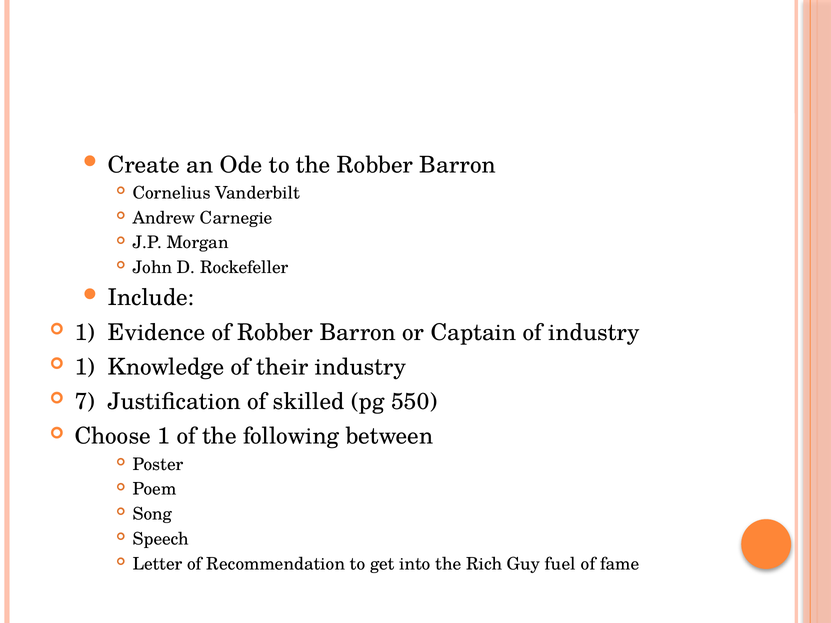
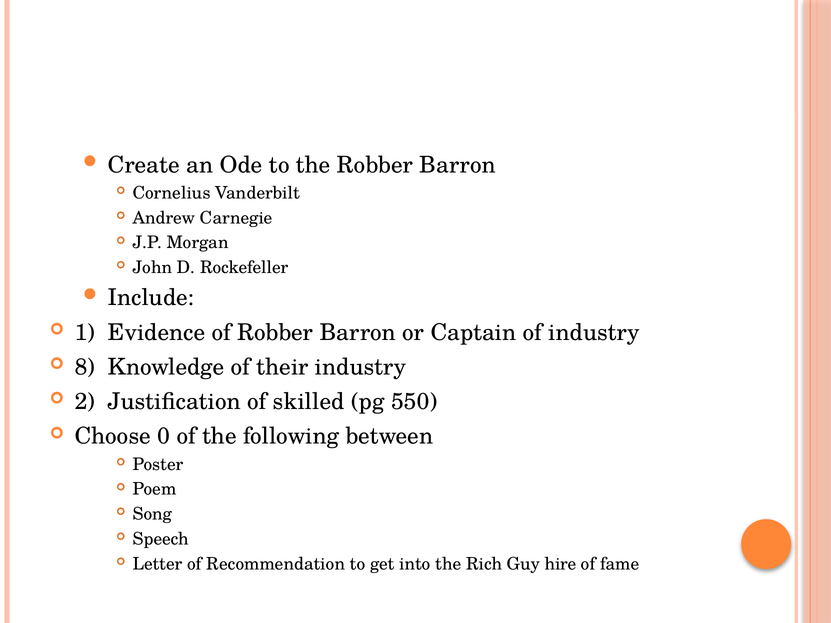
1 at (85, 367): 1 -> 8
7: 7 -> 2
Choose 1: 1 -> 0
fuel: fuel -> hire
